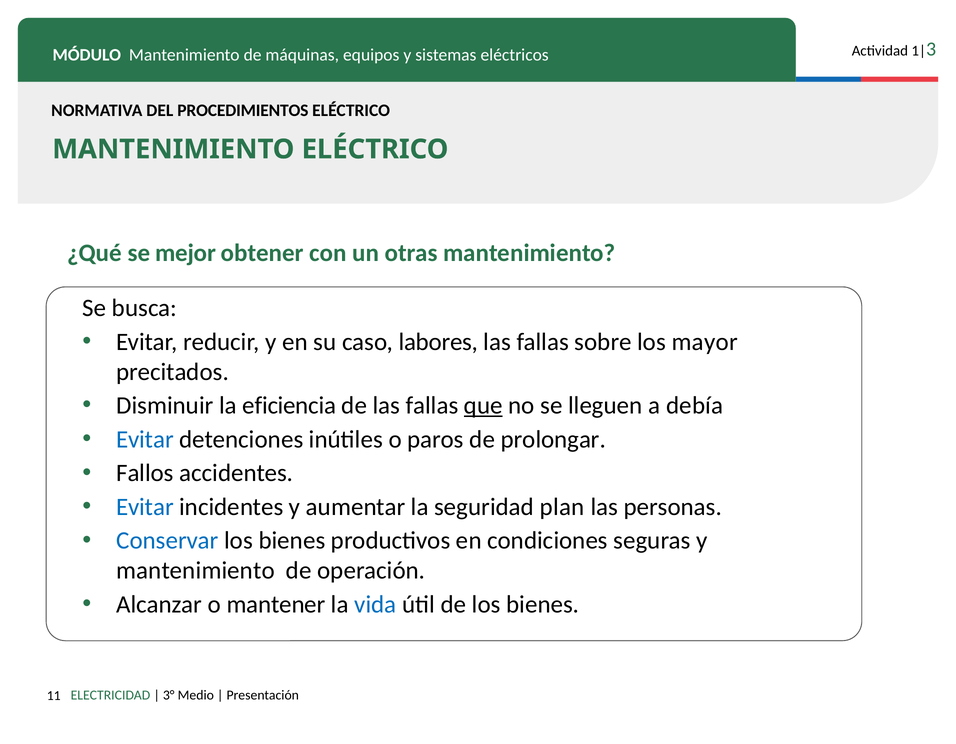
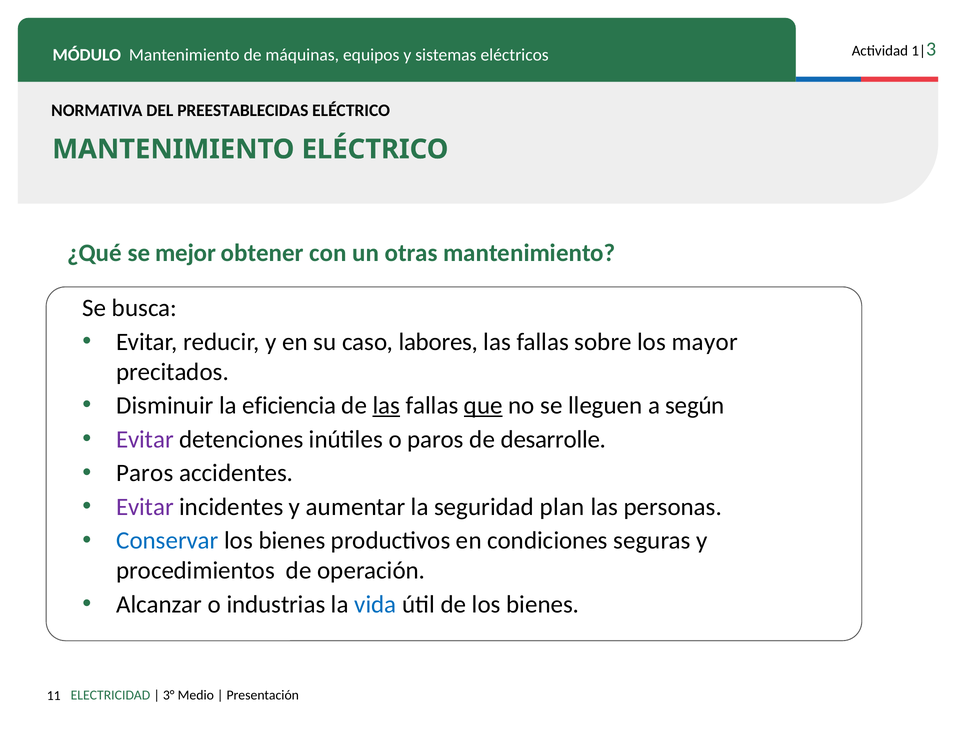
PROCEDIMIENTOS: PROCEDIMIENTOS -> PREESTABLECIDAS
las at (386, 405) underline: none -> present
debía: debía -> según
Evitar at (145, 439) colour: blue -> purple
prolongar: prolongar -> desarrolle
Fallos at (145, 473): Fallos -> Paros
Evitar at (145, 507) colour: blue -> purple
mantenimiento at (195, 570): mantenimiento -> procedimientos
mantener: mantener -> industrias
